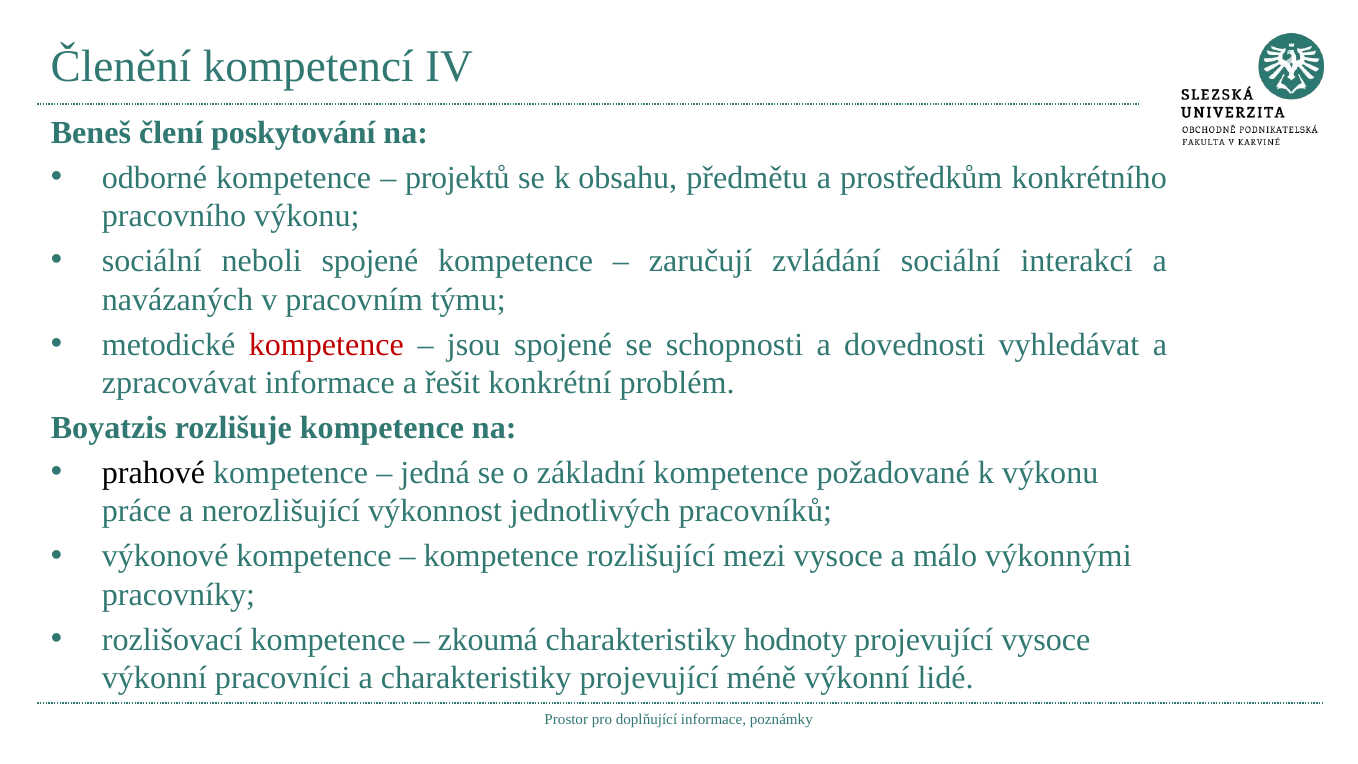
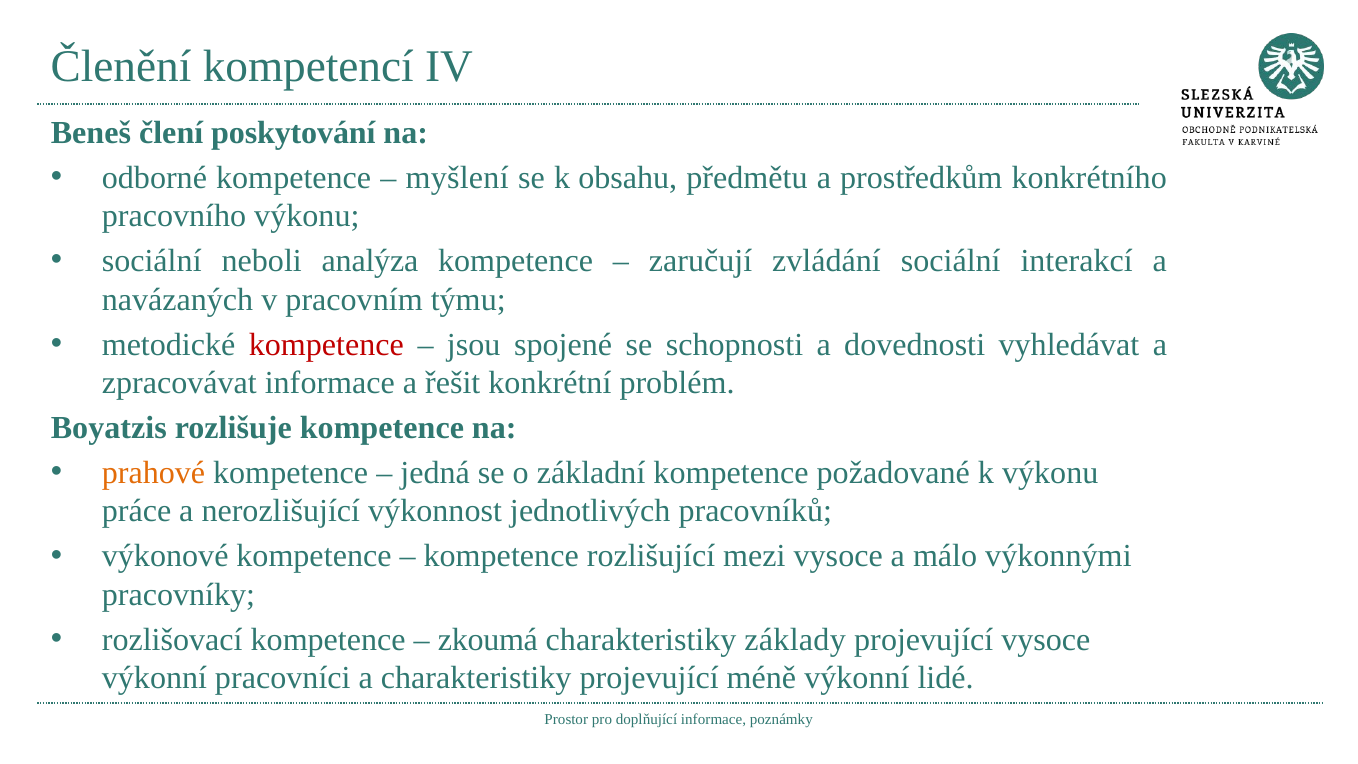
projektů: projektů -> myšlení
neboli spojené: spojené -> analýza
prahové colour: black -> orange
hodnoty: hodnoty -> základy
